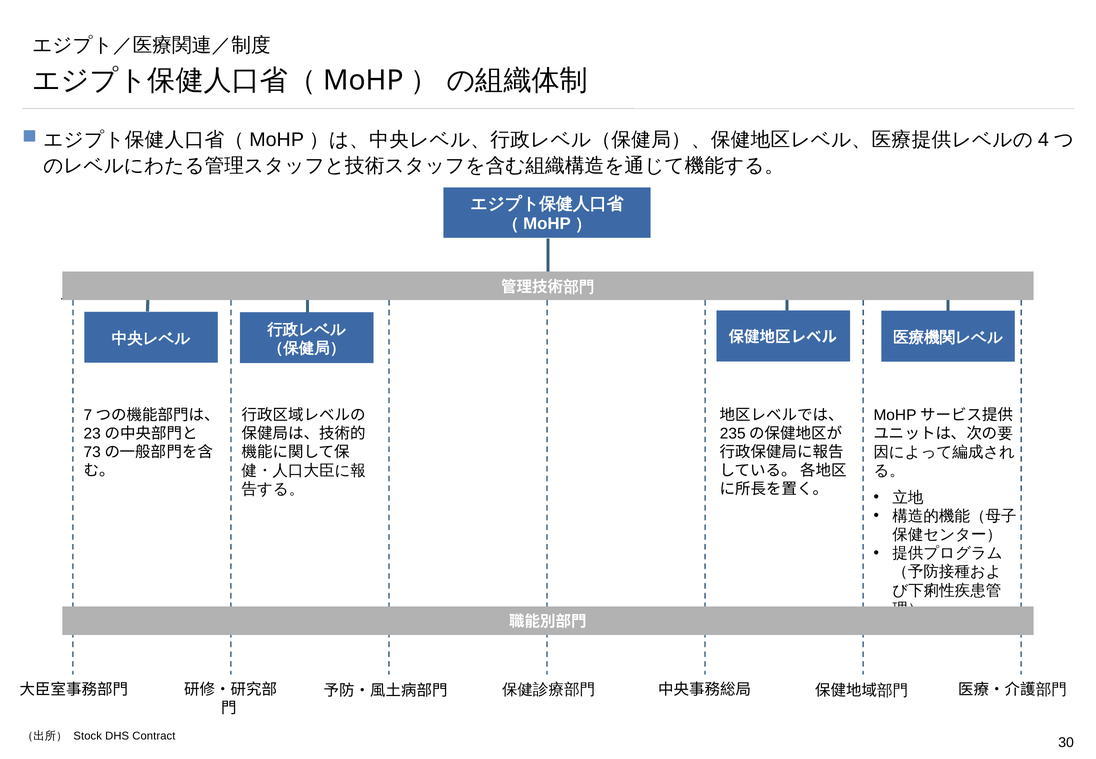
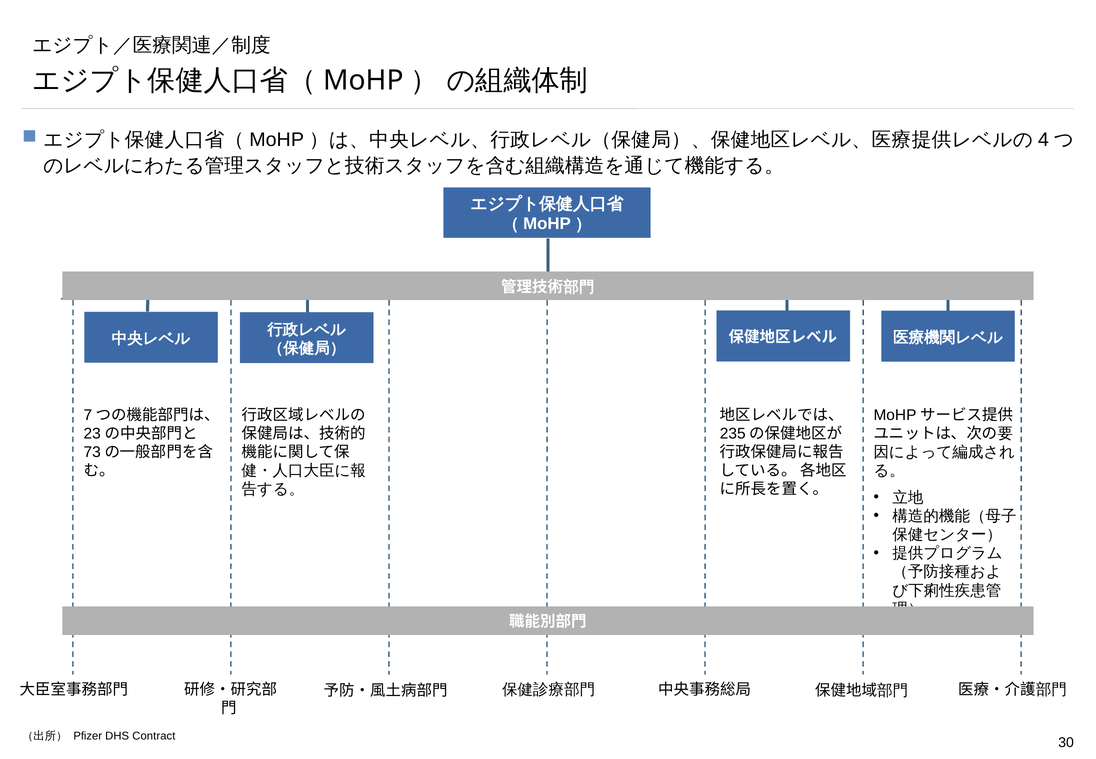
Stock: Stock -> Pfizer
